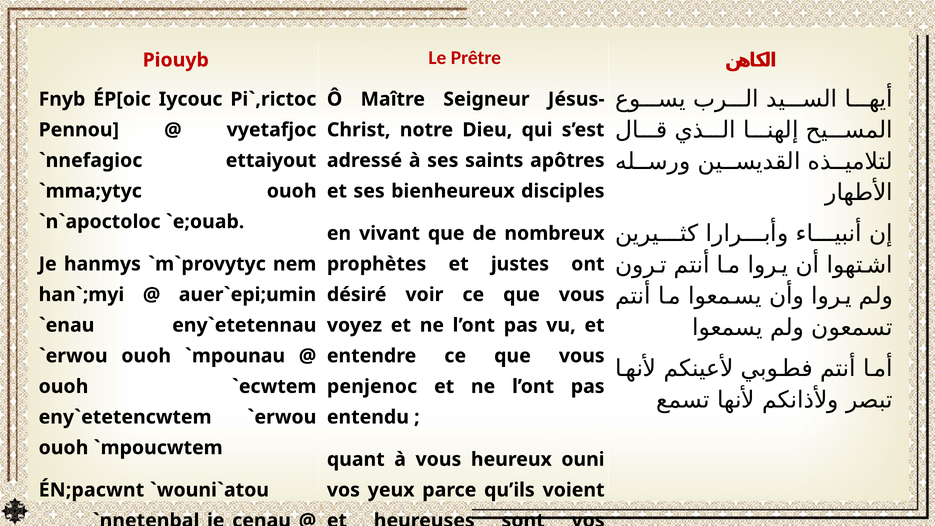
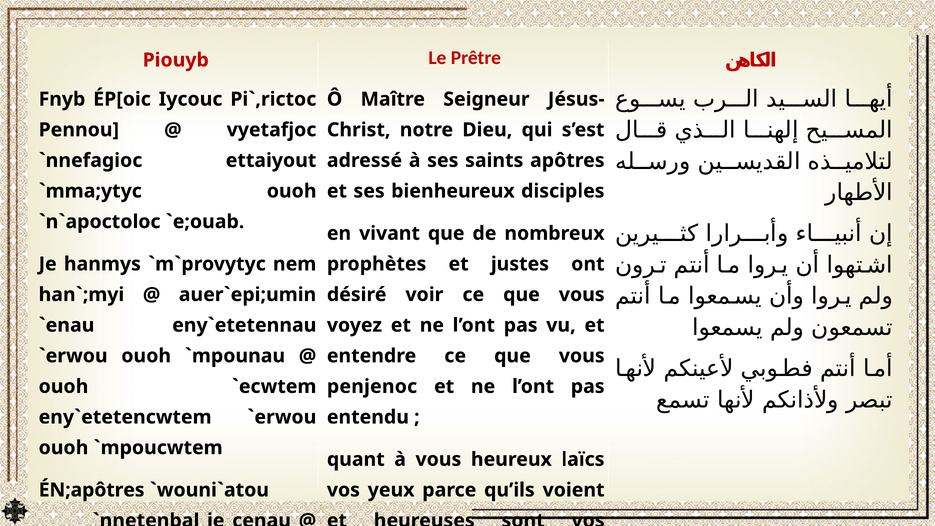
ouni: ouni -> laïcs
ÉN;pacwnt: ÉN;pacwnt -> ÉN;apôtres
